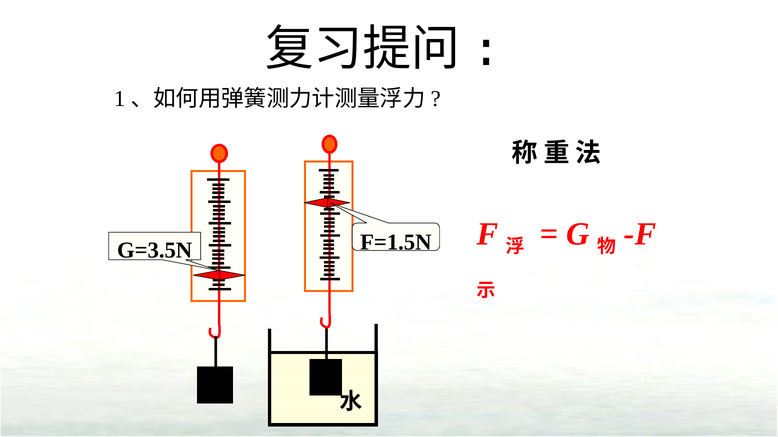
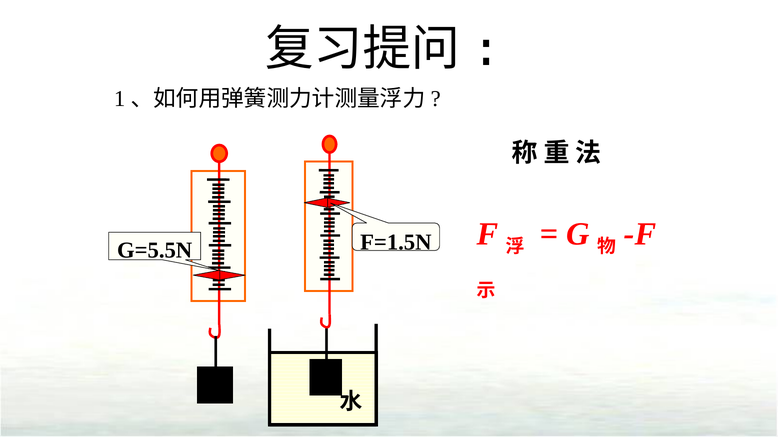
G=3.5N: G=3.5N -> G=5.5N
